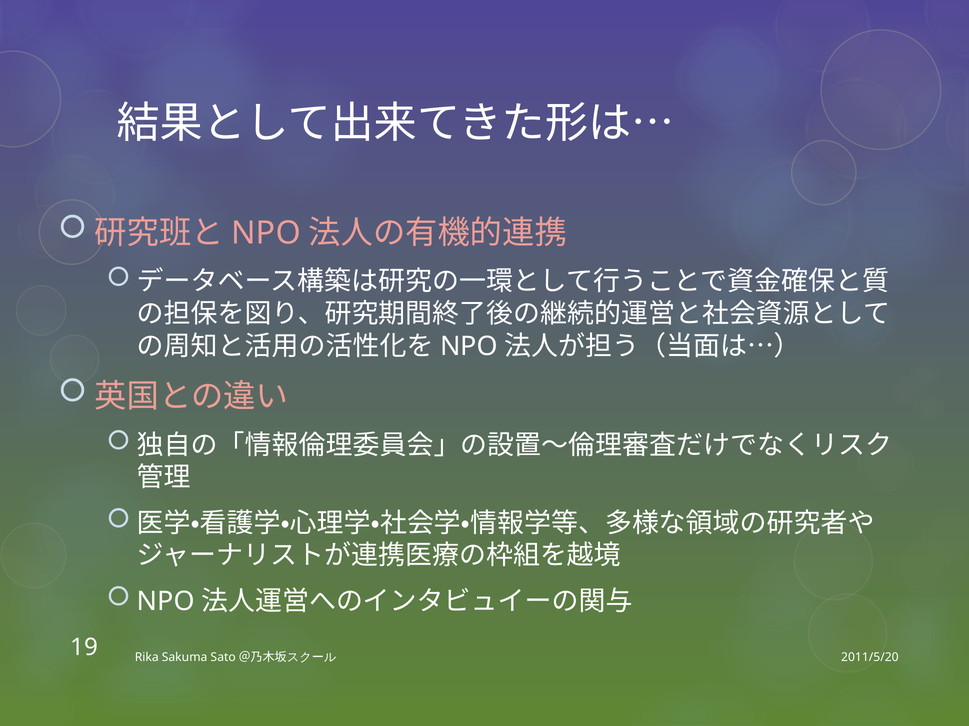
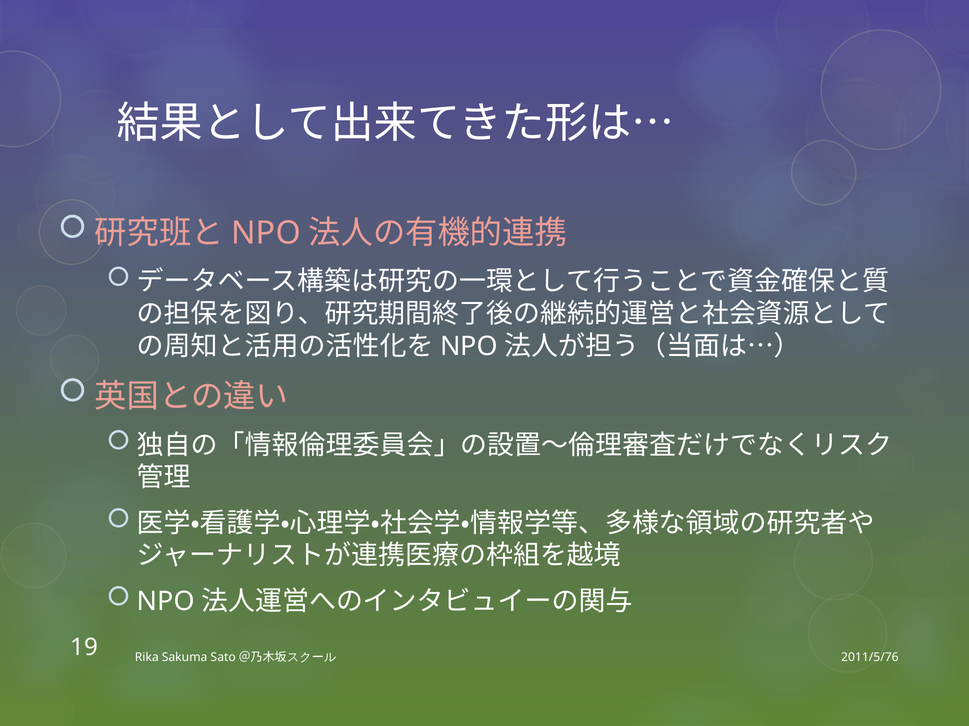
2011/5/20: 2011/5/20 -> 2011/5/76
